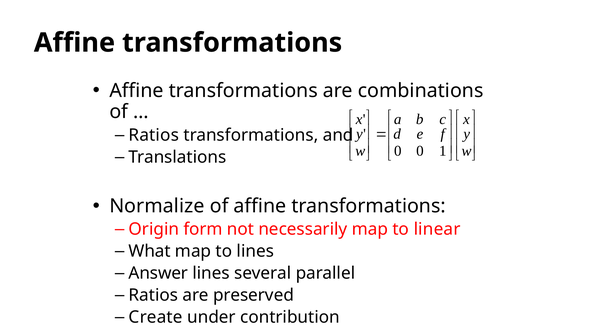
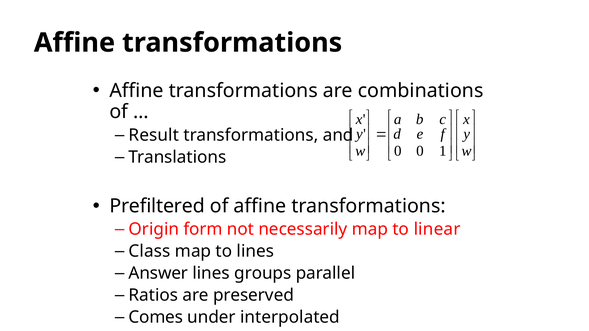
Ratios at (154, 135): Ratios -> Result
Normalize: Normalize -> Prefiltered
What: What -> Class
several: several -> groups
Create: Create -> Comes
contribution: contribution -> interpolated
